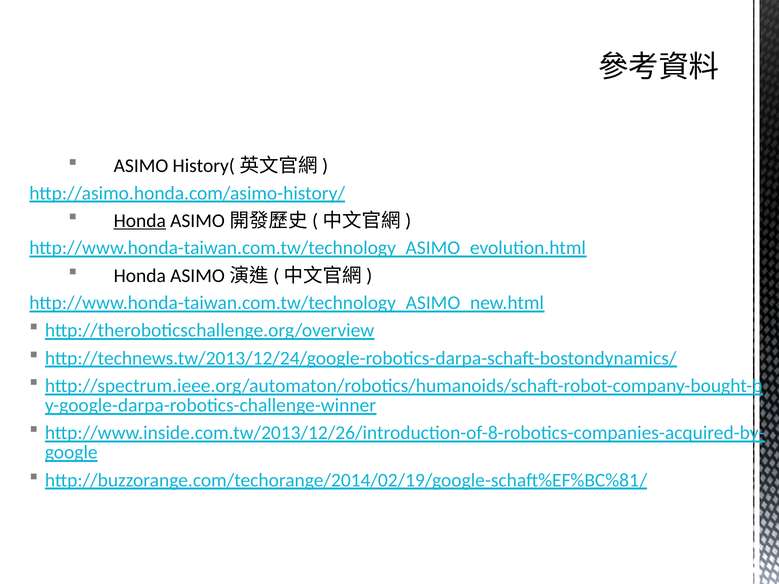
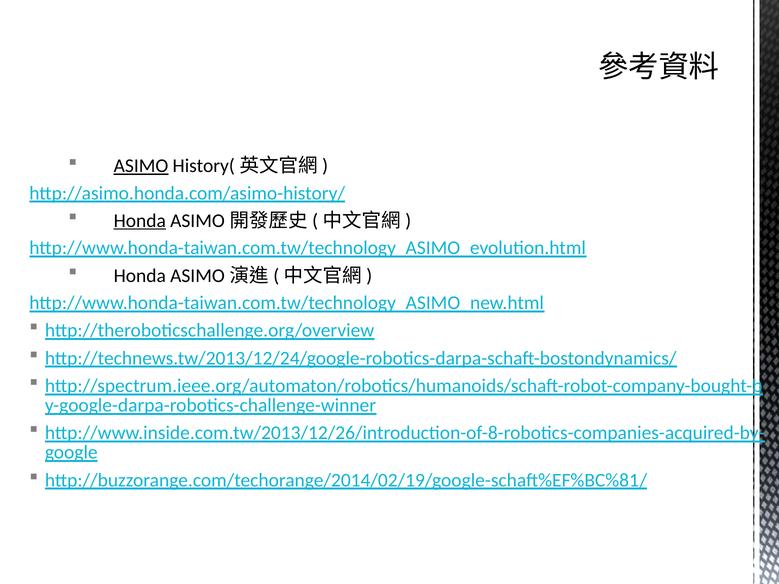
ASIMO underline: none -> present
